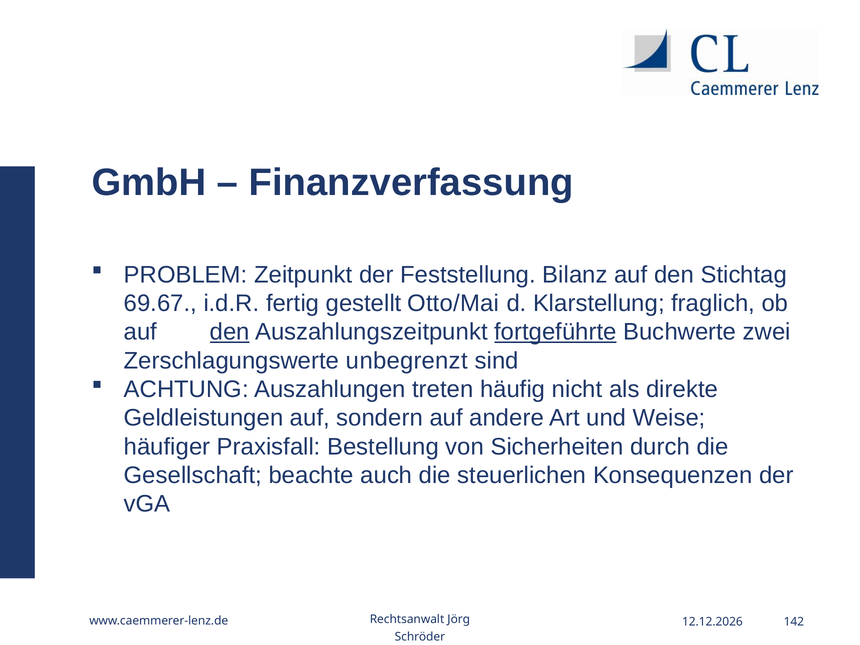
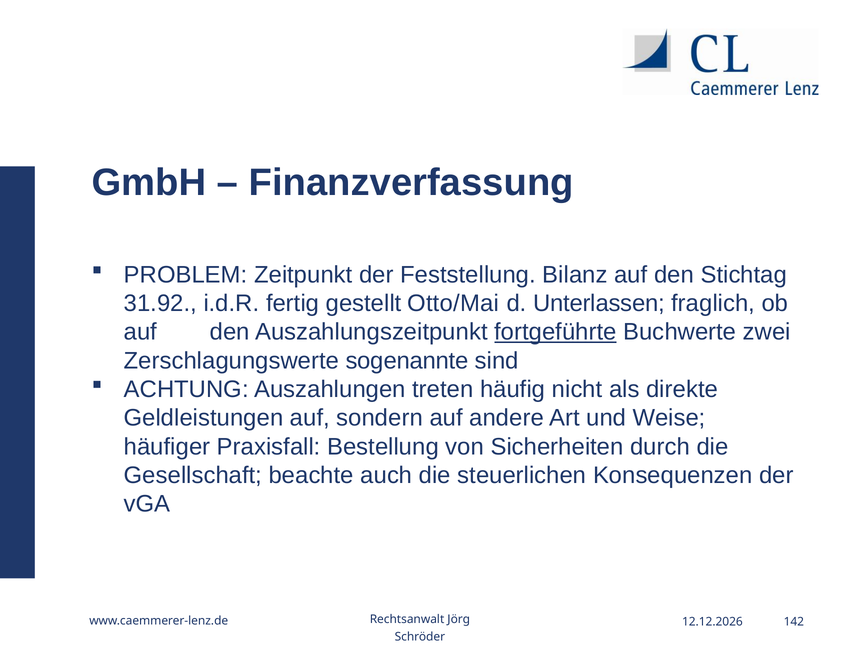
69.67: 69.67 -> 31.92
Klarstellung: Klarstellung -> Unterlassen
den at (230, 332) underline: present -> none
unbegrenzt: unbegrenzt -> sogenannte
